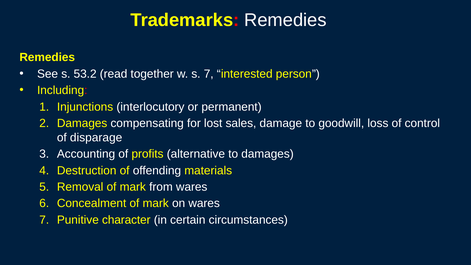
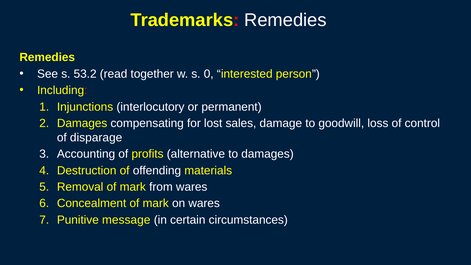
s 7: 7 -> 0
character: character -> message
